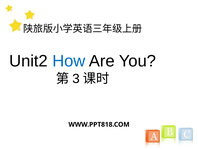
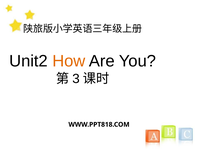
How colour: blue -> orange
